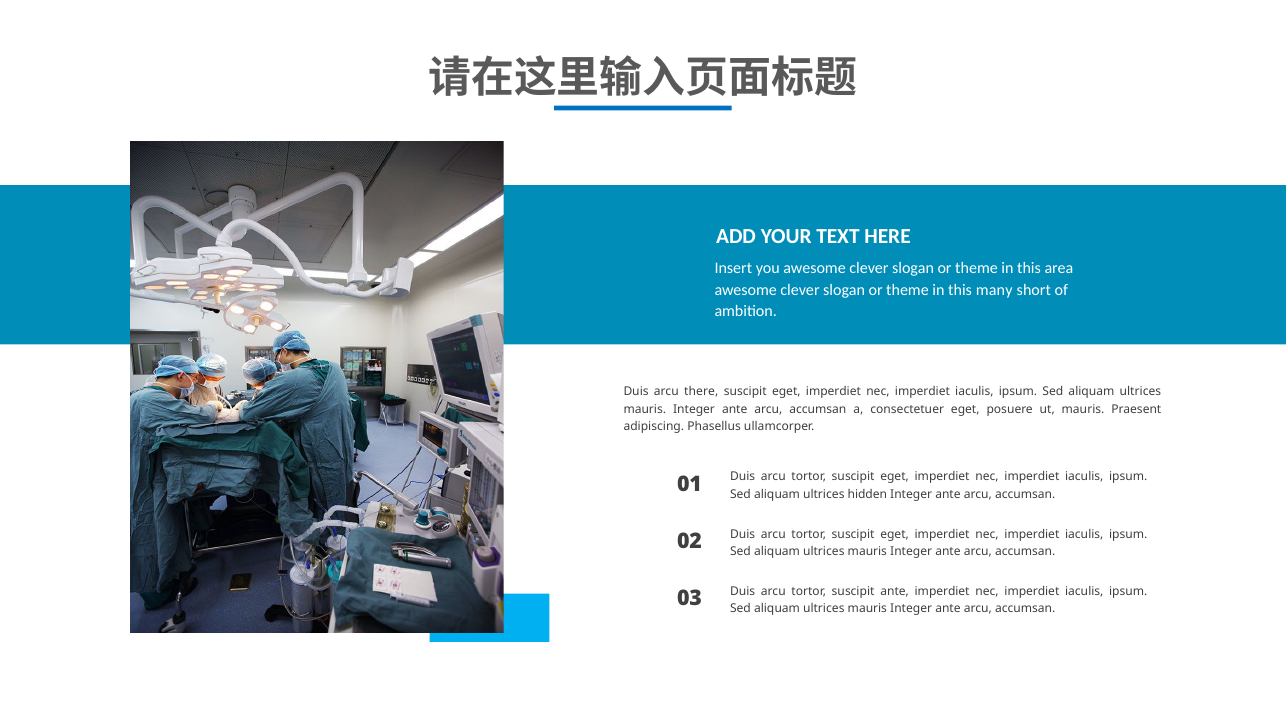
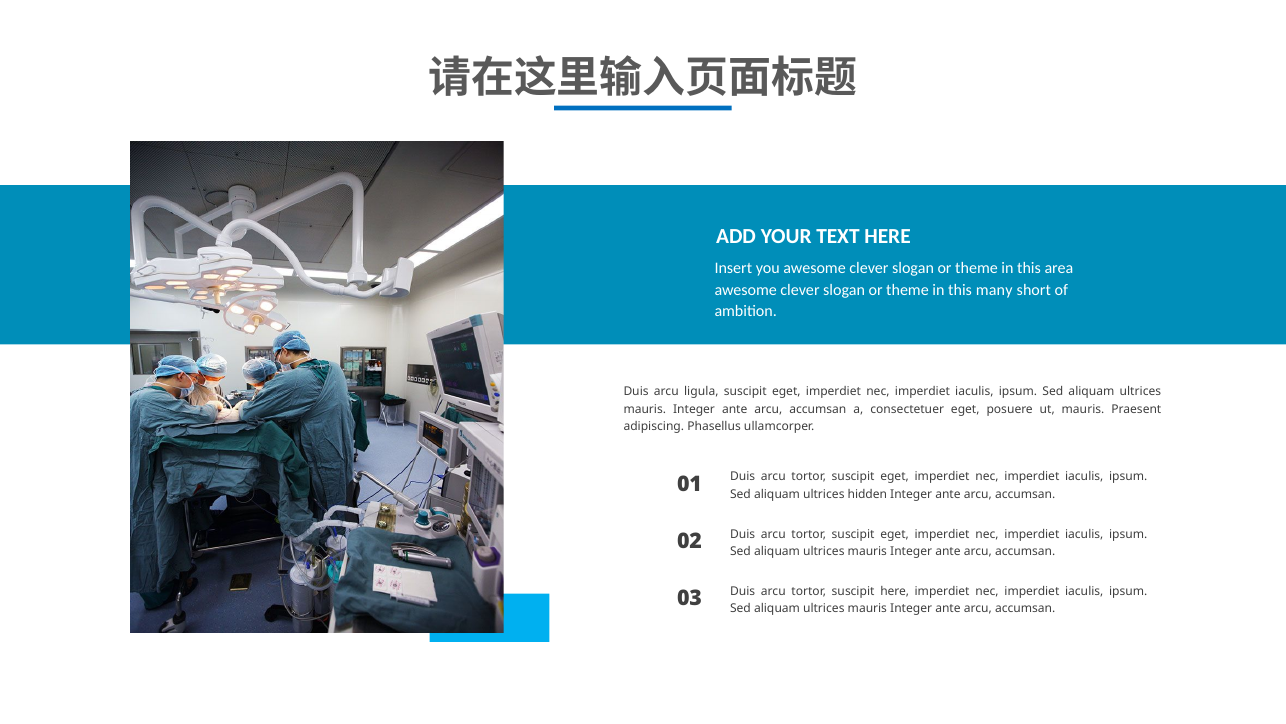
there: there -> ligula
suscipit ante: ante -> here
